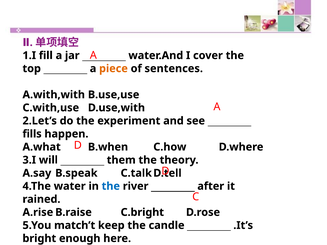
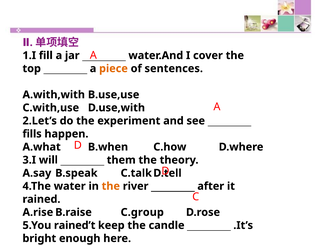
the at (111, 186) colour: blue -> orange
C.bright: C.bright -> C.group
match’t: match’t -> rained’t
